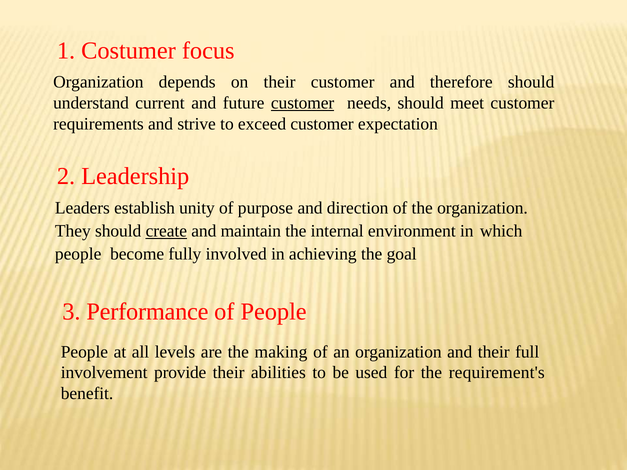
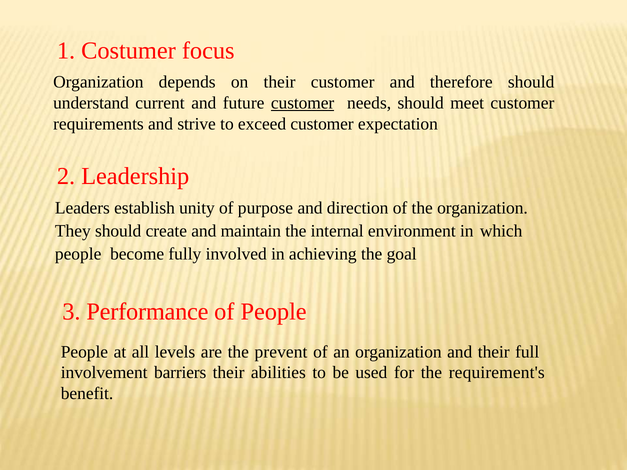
create underline: present -> none
making: making -> prevent
provide: provide -> barriers
